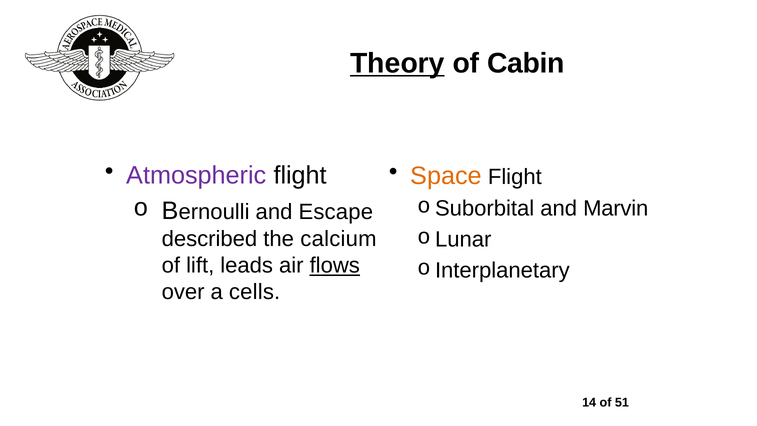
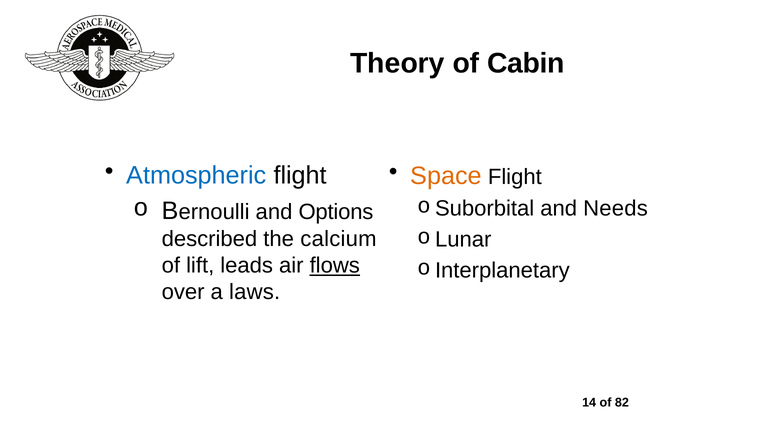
Theory underline: present -> none
Atmospheric colour: purple -> blue
Marvin: Marvin -> Needs
Escape: Escape -> Options
cells: cells -> laws
51: 51 -> 82
